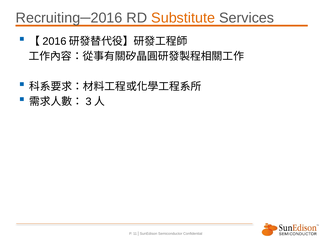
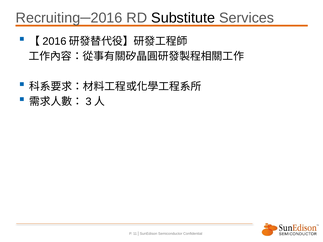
Substitute colour: orange -> black
